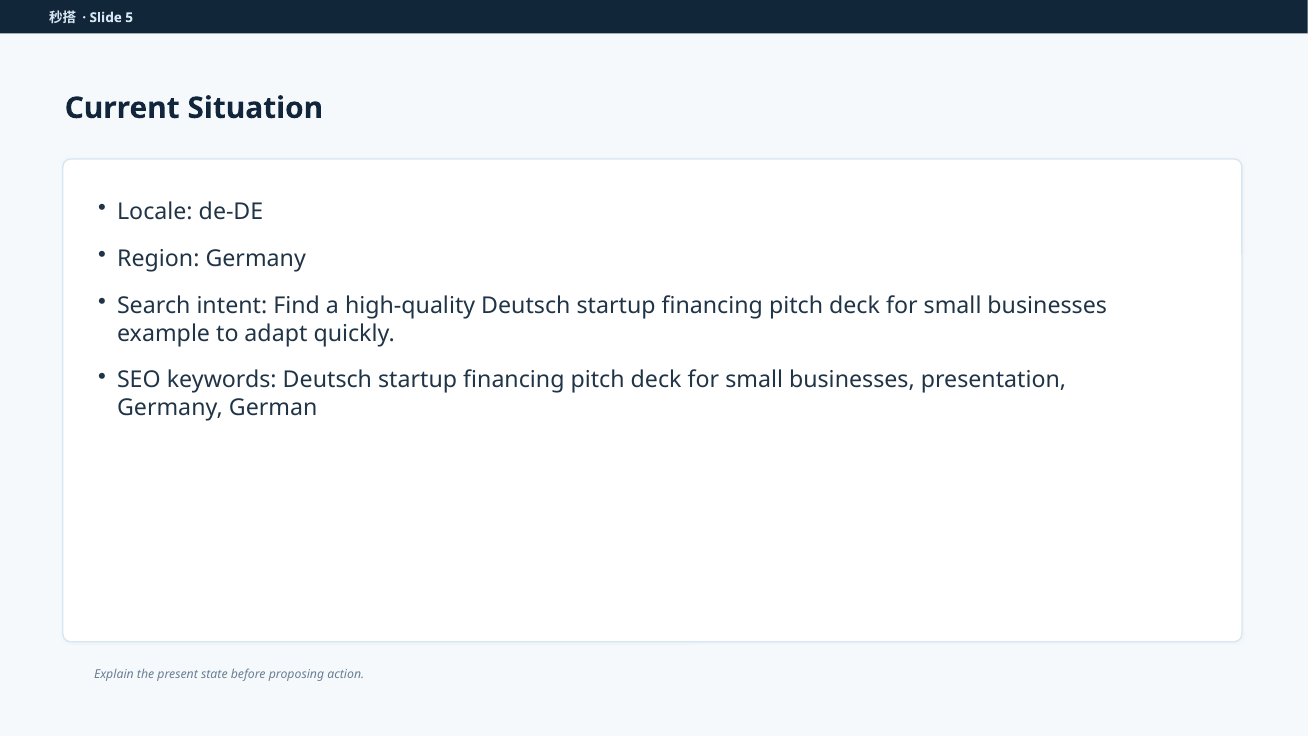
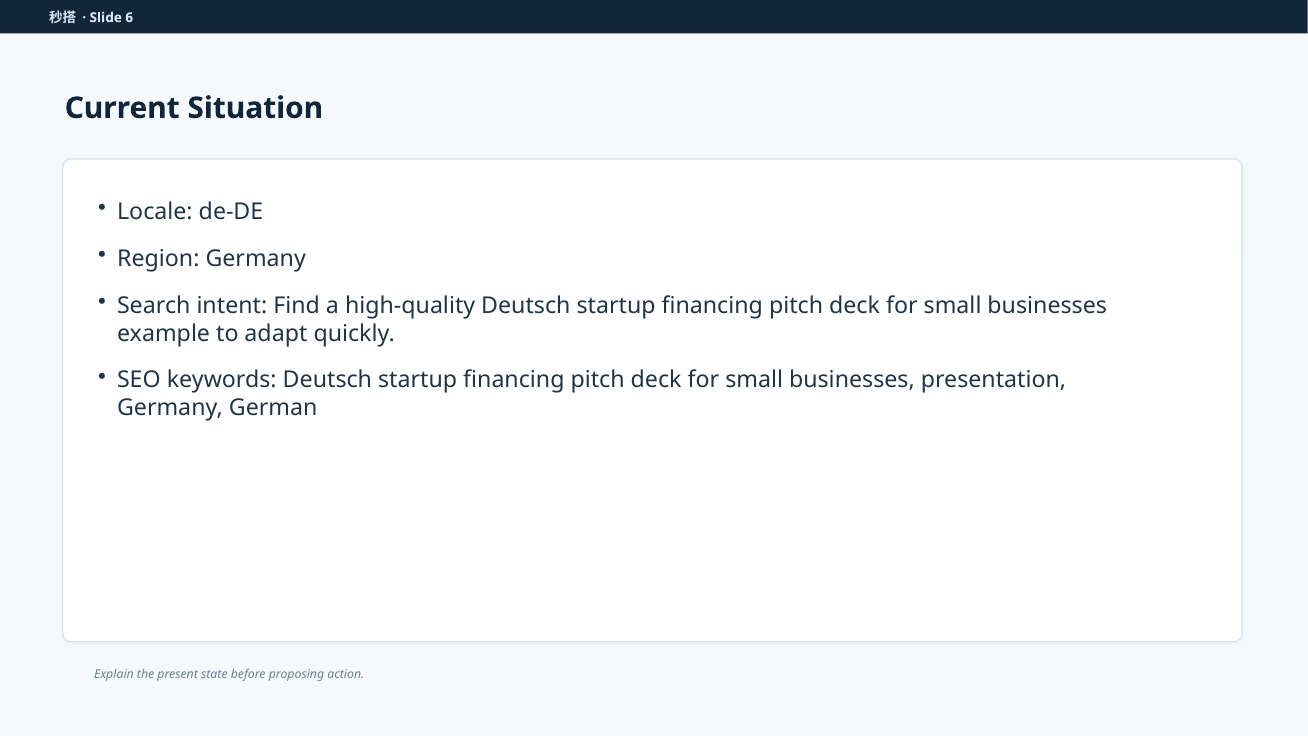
5: 5 -> 6
